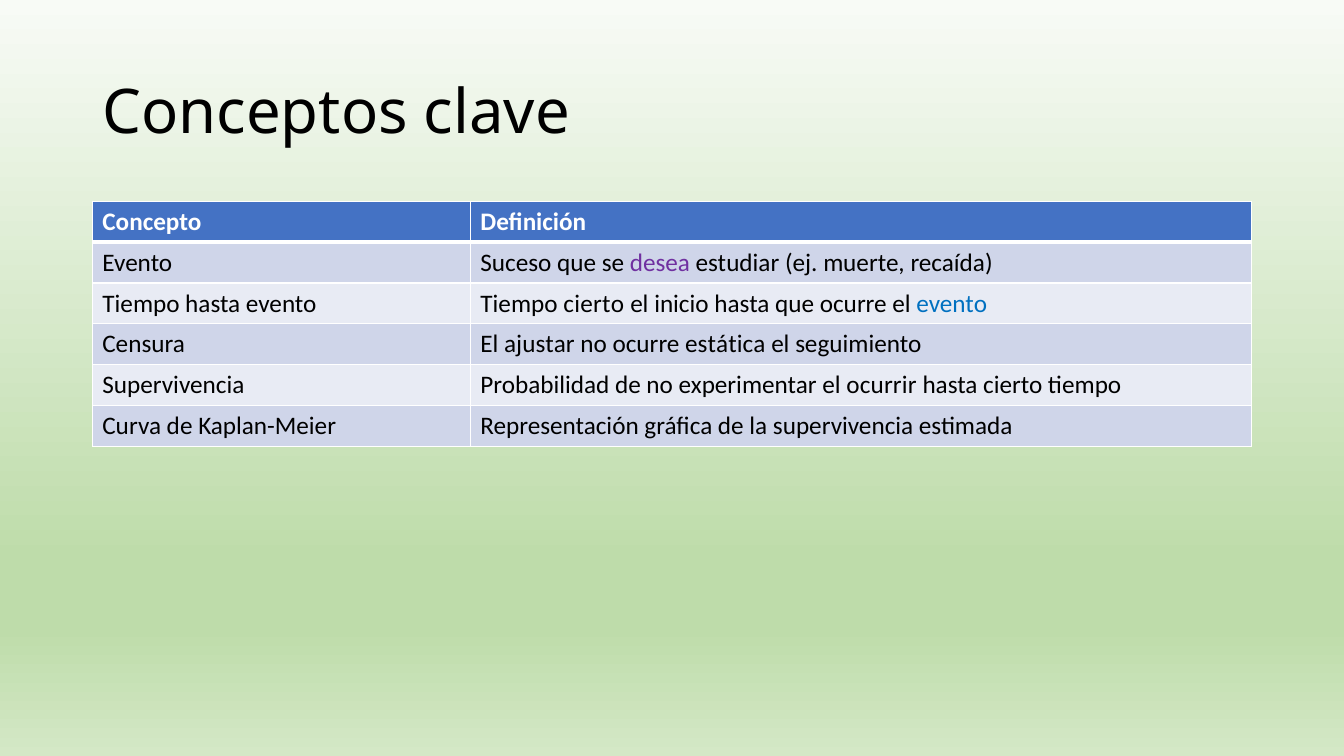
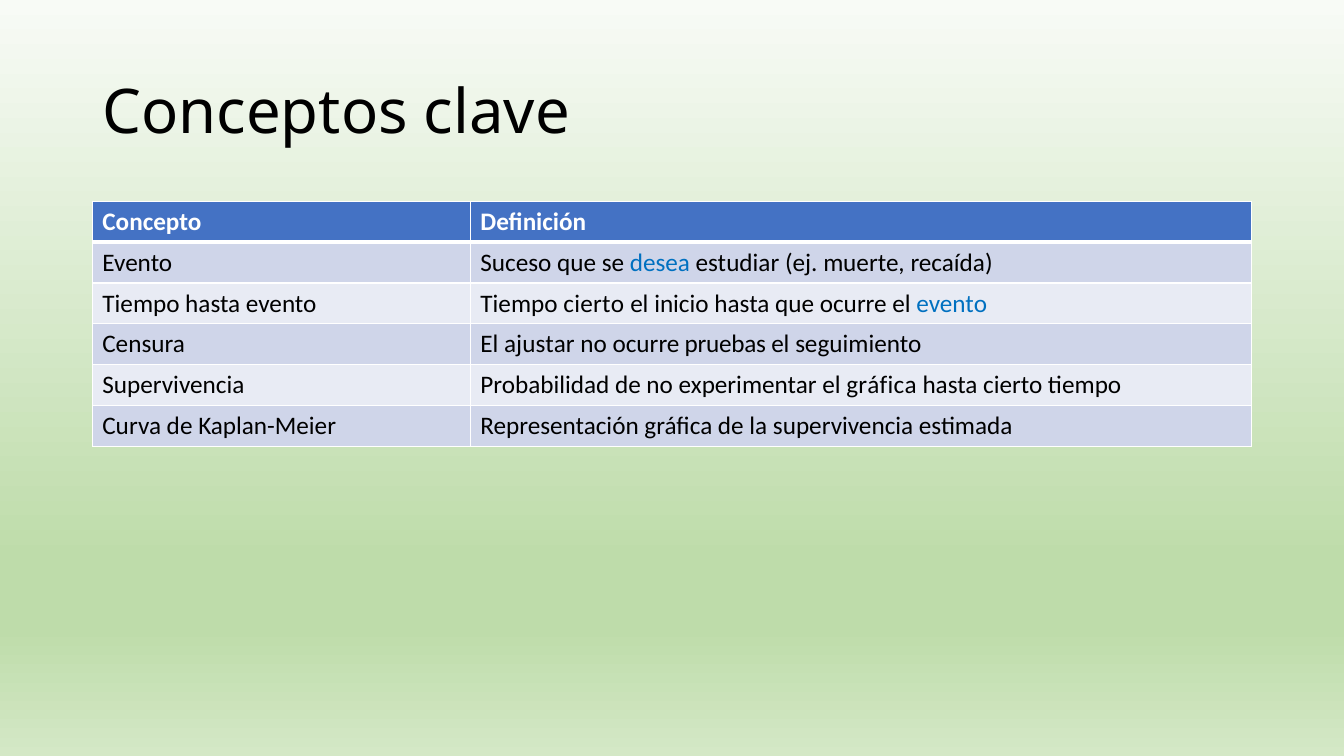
desea colour: purple -> blue
estática: estática -> pruebas
el ocurrir: ocurrir -> gráfica
